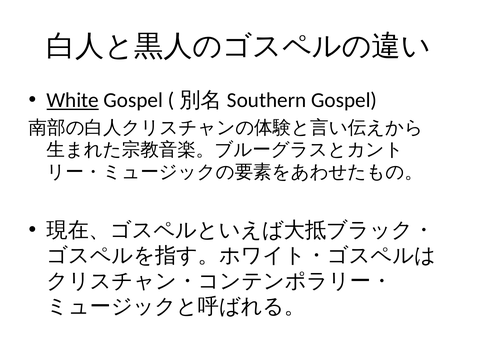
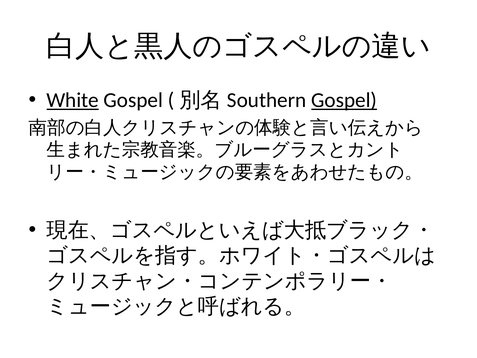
Gospel at (344, 100) underline: none -> present
